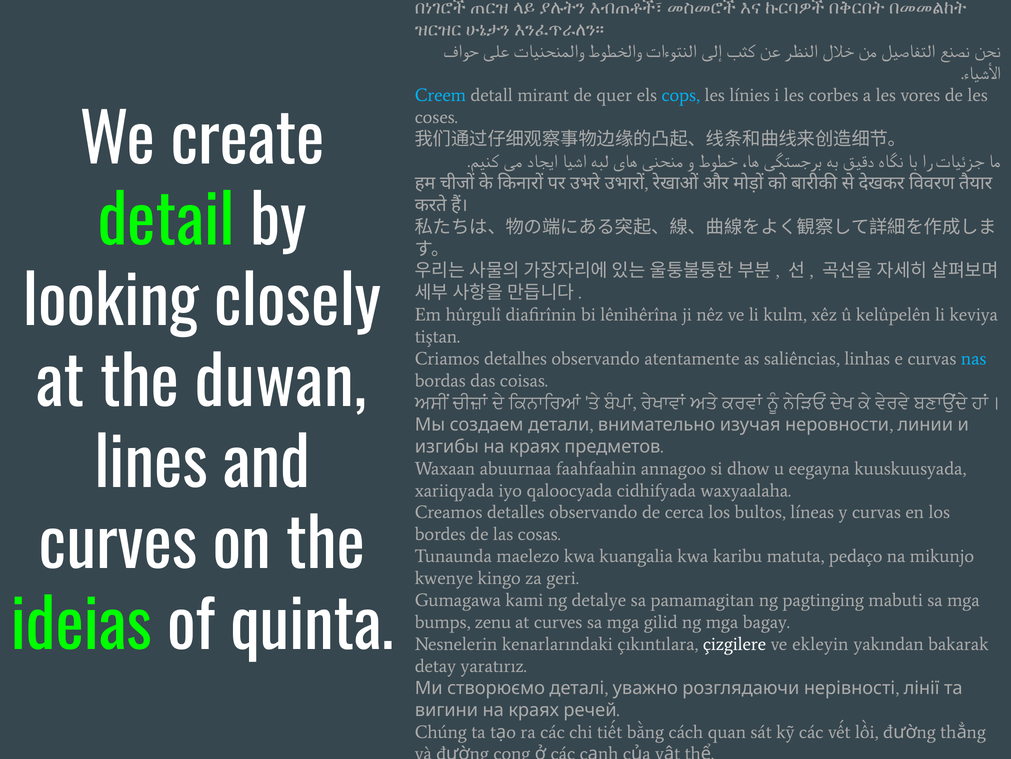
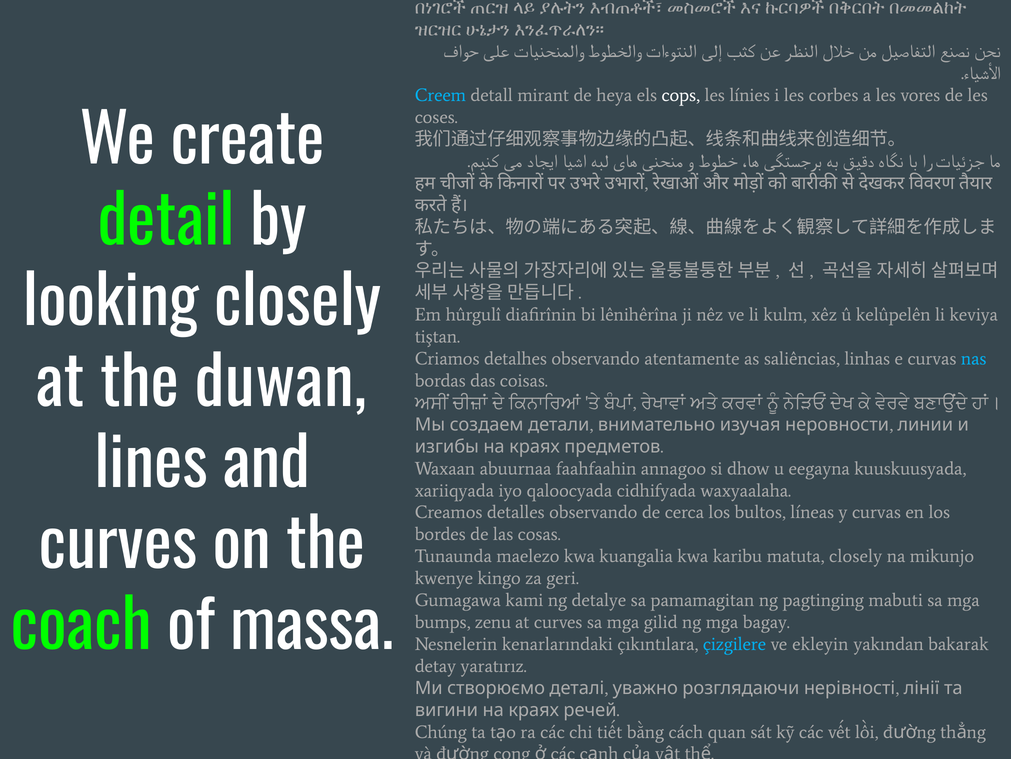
quer: quer -> heya
cops colour: light blue -> white
matuta pedaço: pedaço -> closely
ideias: ideias -> coach
quinta: quinta -> massa
çizgilere colour: white -> light blue
